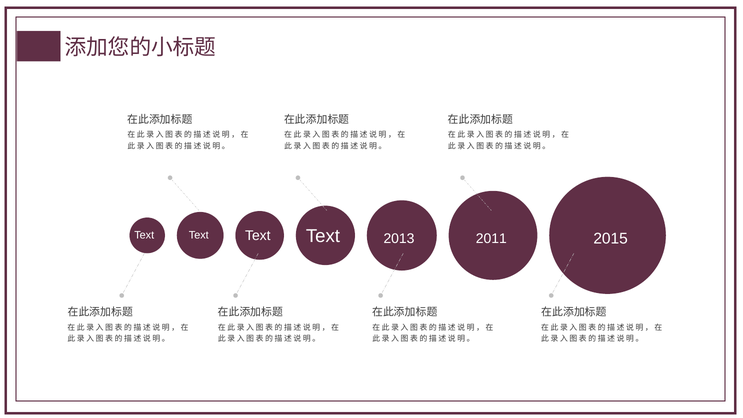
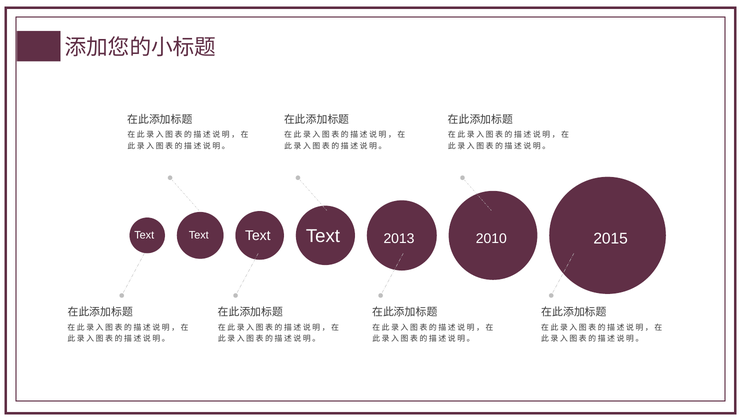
2011: 2011 -> 2010
